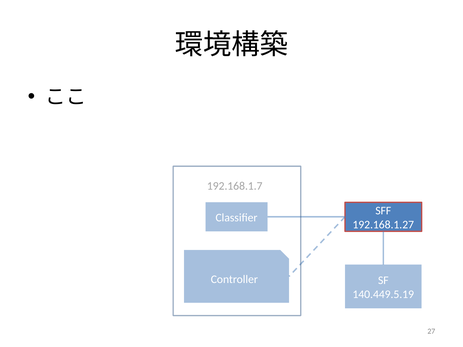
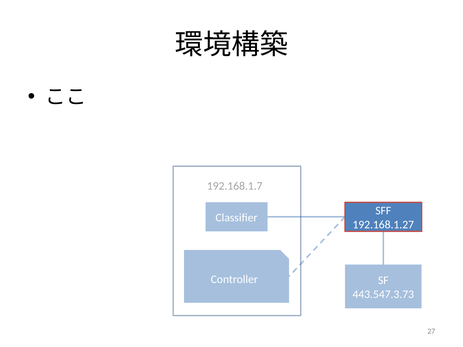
140.449.5.19: 140.449.5.19 -> 443.547.3.73
